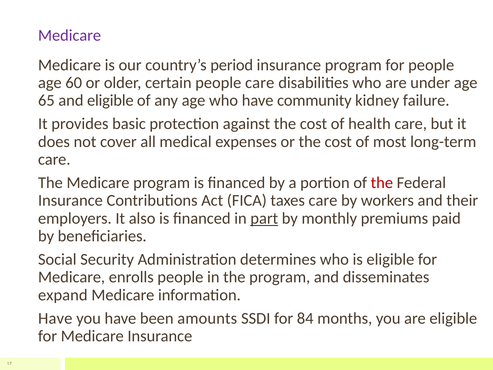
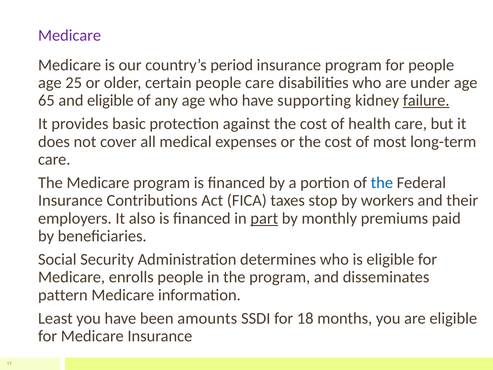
60: 60 -> 25
community: community -> supporting
failure underline: none -> present
the at (382, 183) colour: red -> blue
taxes care: care -> stop
expand: expand -> pattern
Have at (55, 318): Have -> Least
84: 84 -> 18
